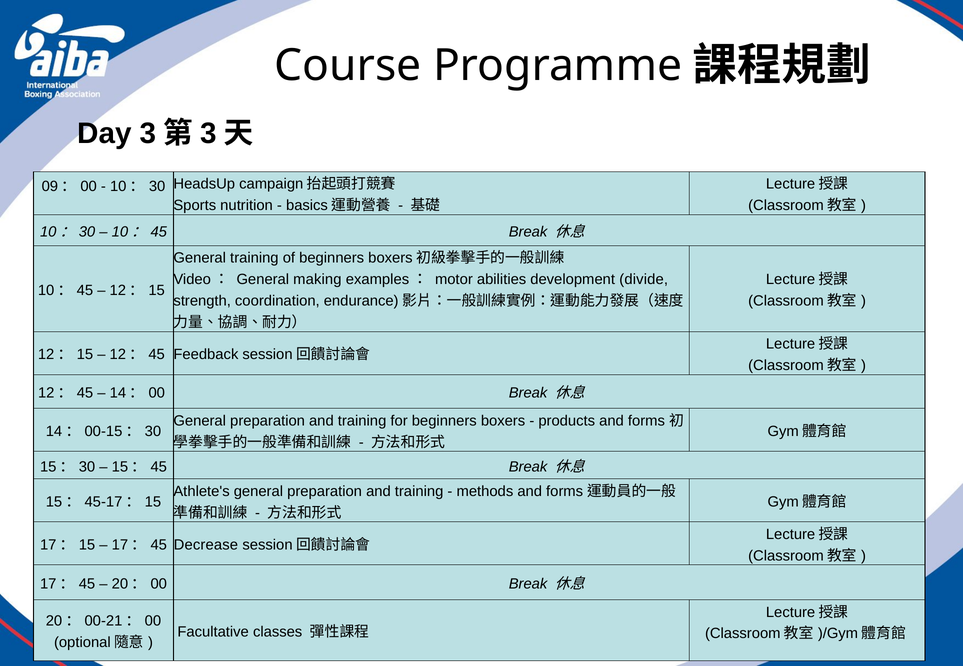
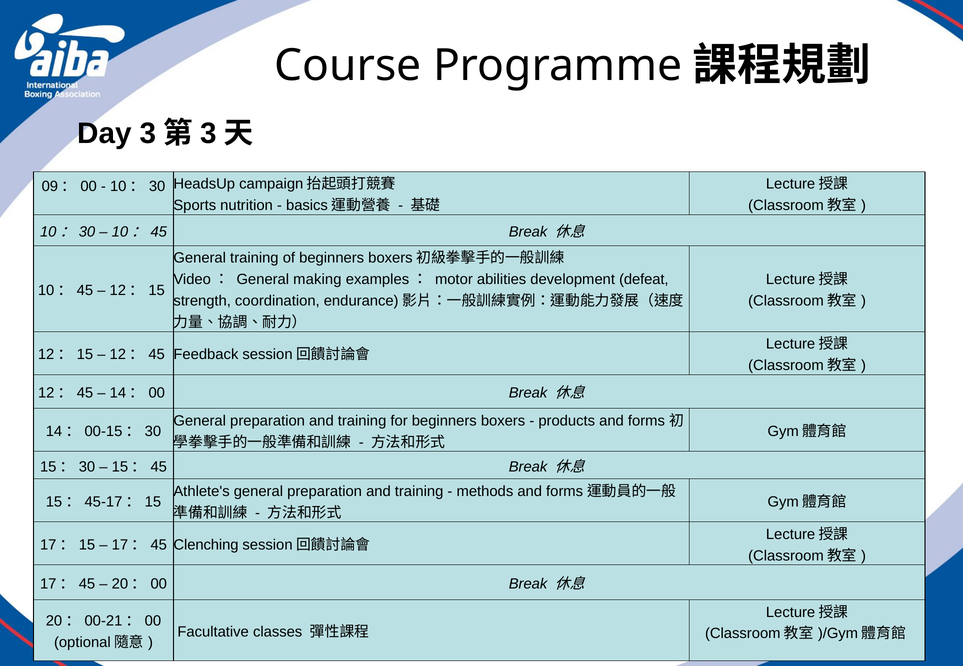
divide: divide -> defeat
Decrease: Decrease -> Clenching
